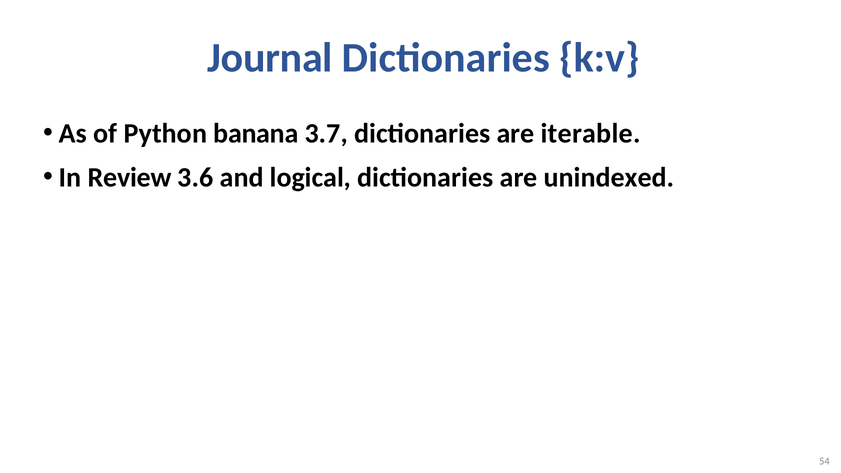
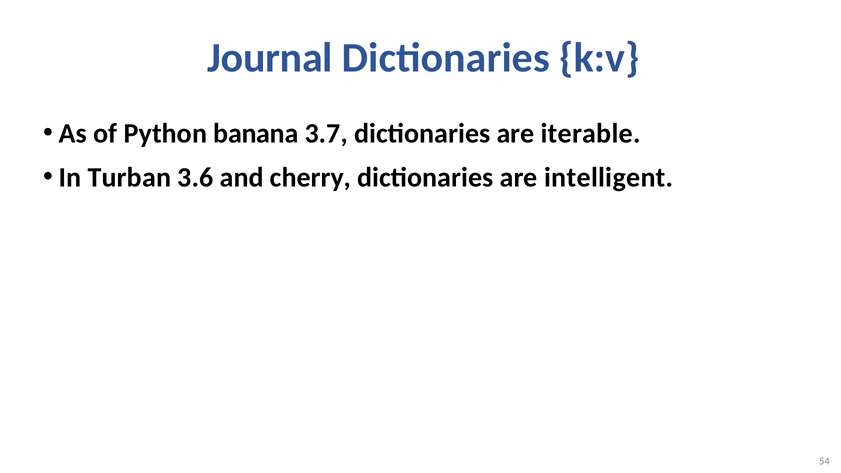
Review: Review -> Turban
logical: logical -> cherry
unindexed: unindexed -> intelligent
